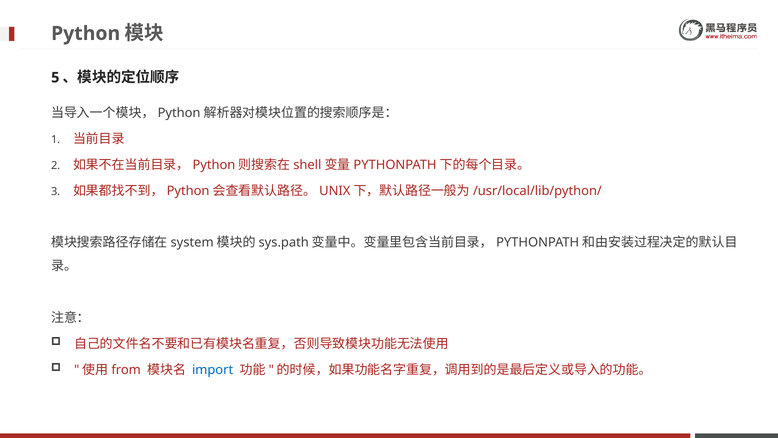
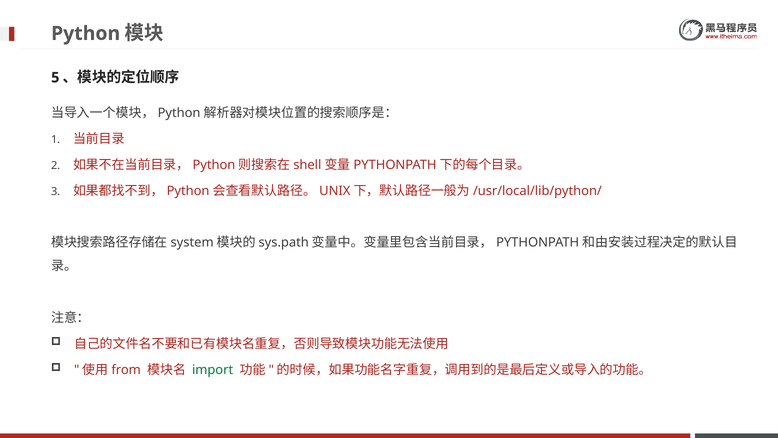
import colour: blue -> green
